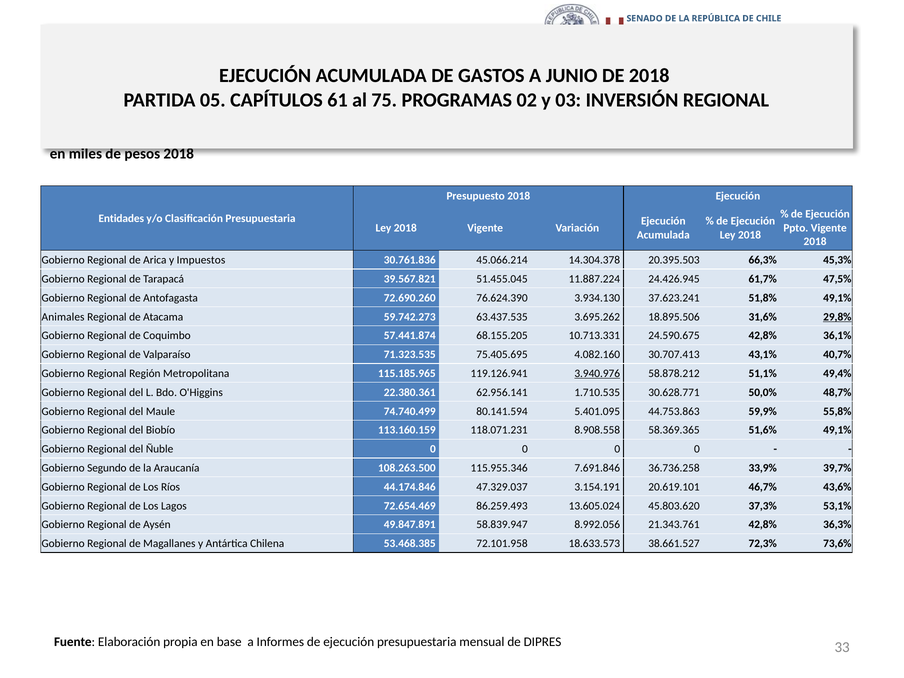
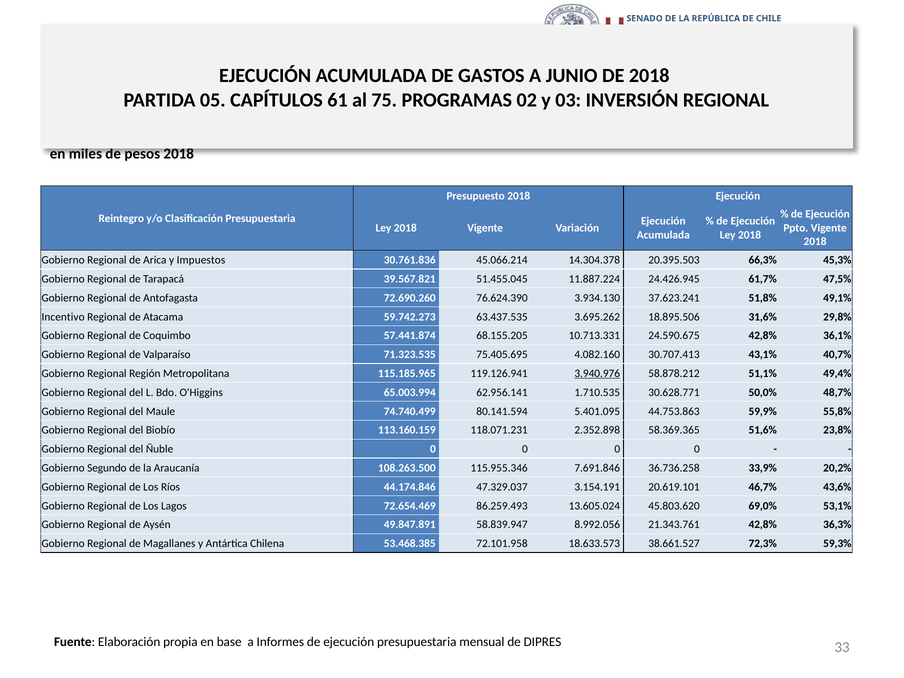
Entidades: Entidades -> Reintegro
Animales: Animales -> Incentivo
29,8% underline: present -> none
22.380.361: 22.380.361 -> 65.003.994
8.908.558: 8.908.558 -> 2.352.898
51,6% 49,1%: 49,1% -> 23,8%
39,7%: 39,7% -> 20,2%
37,3%: 37,3% -> 69,0%
73,6%: 73,6% -> 59,3%
